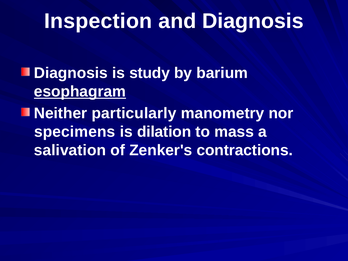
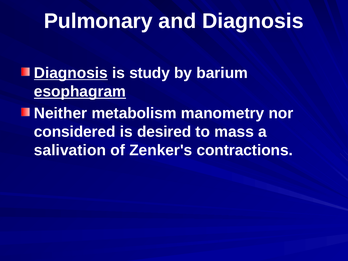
Inspection: Inspection -> Pulmonary
Diagnosis at (71, 73) underline: none -> present
particularly: particularly -> metabolism
specimens: specimens -> considered
dilation: dilation -> desired
